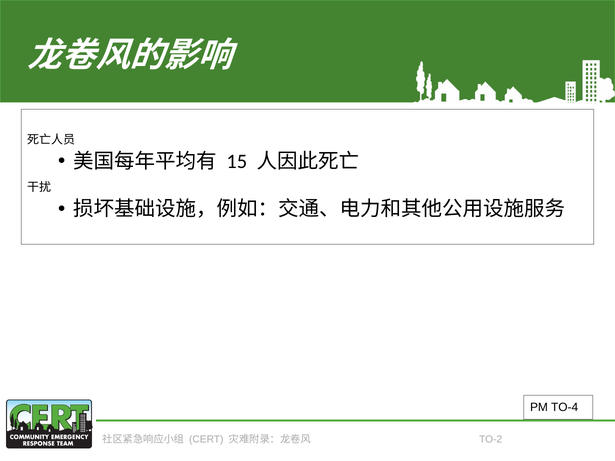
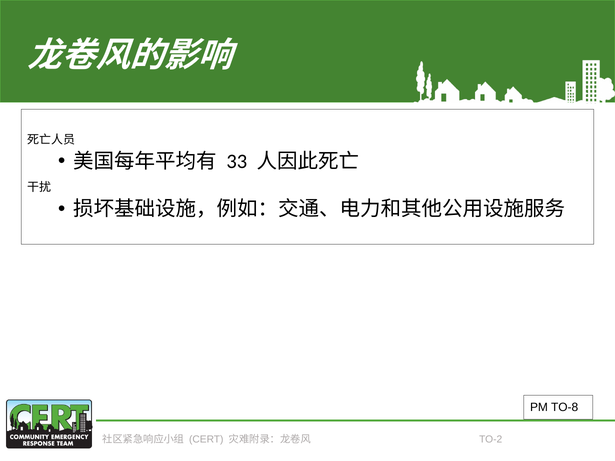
15: 15 -> 33
TO-4: TO-4 -> TO-8
